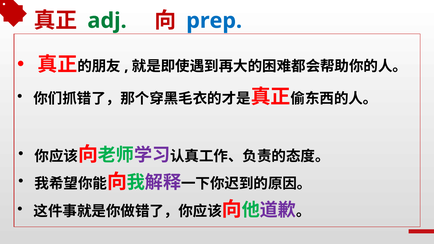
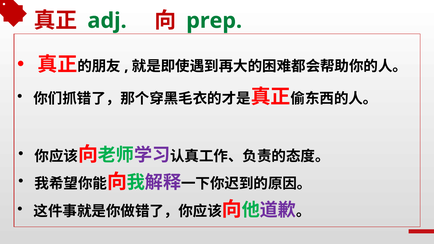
prep colour: blue -> green
